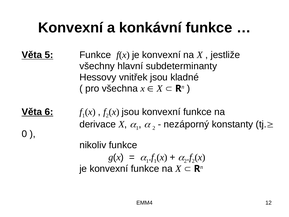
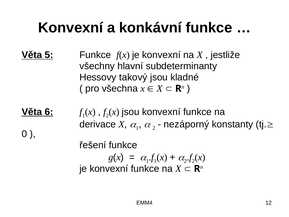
vnitřek: vnitřek -> takový
nikoliv: nikoliv -> řešení
